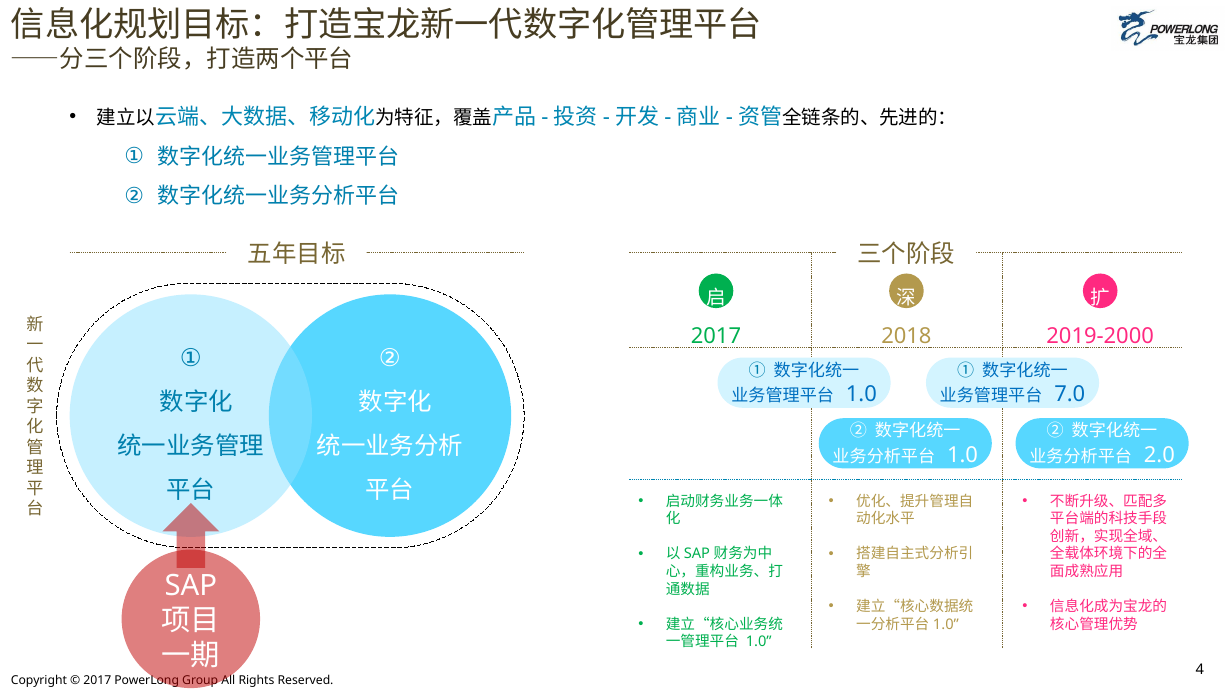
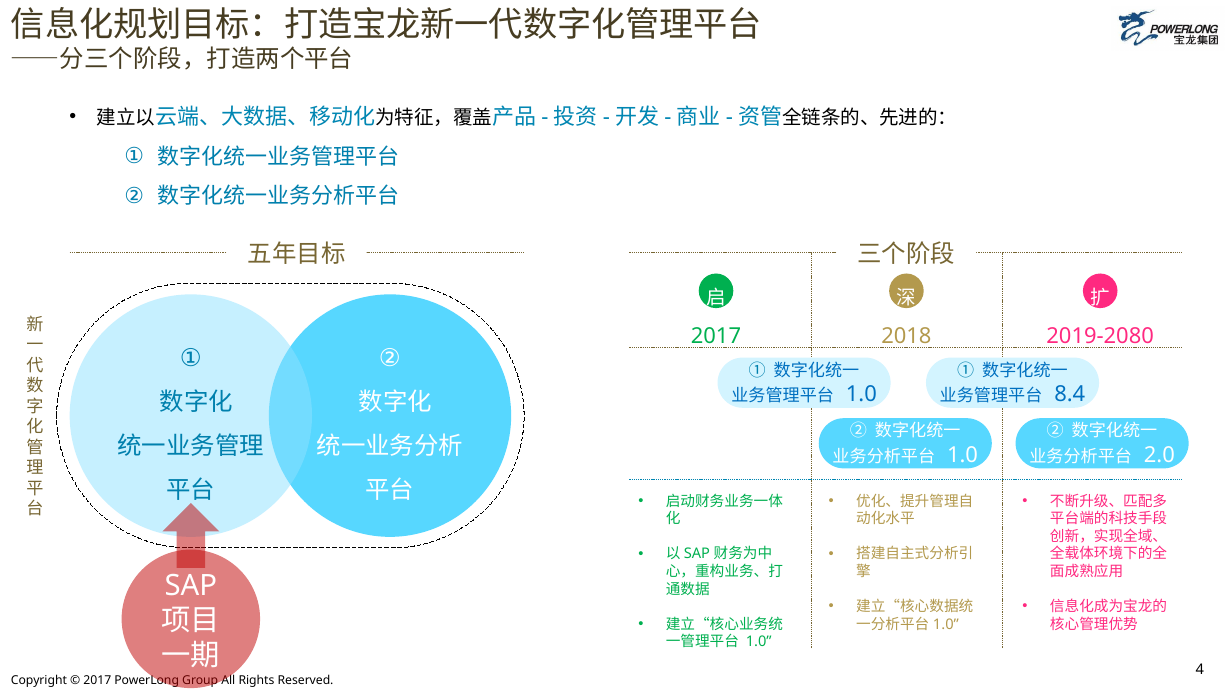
2019-2000: 2019-2000 -> 2019-2080
7.0: 7.0 -> 8.4
